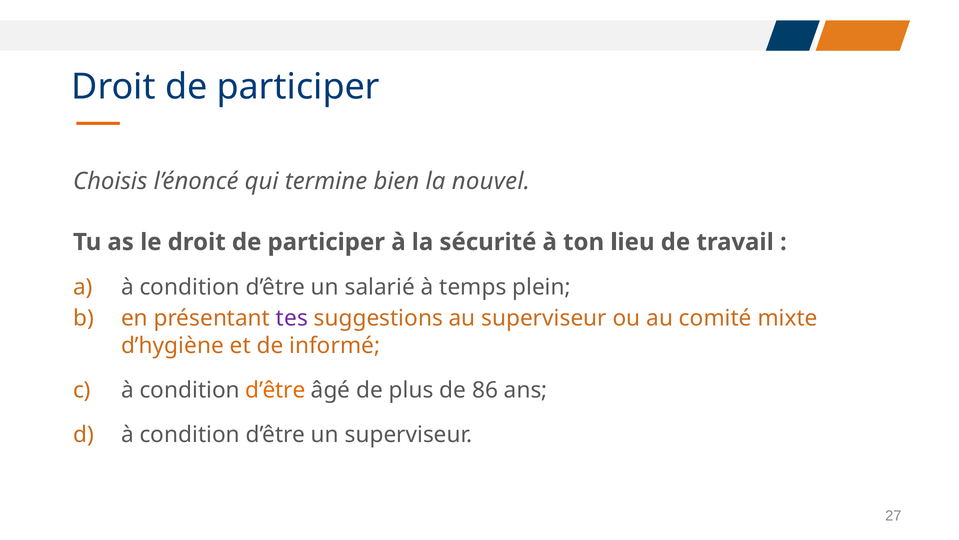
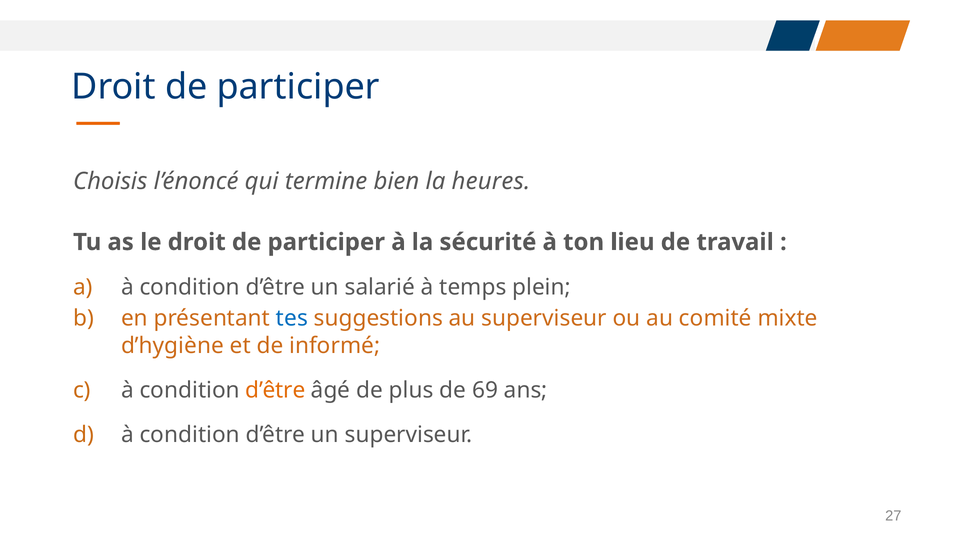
nouvel: nouvel -> heures
tes colour: purple -> blue
86: 86 -> 69
